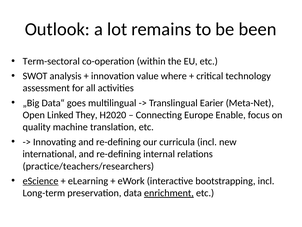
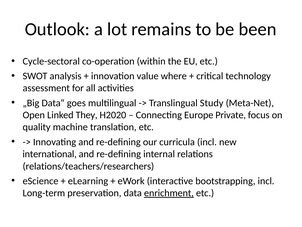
Term-sectoral: Term-sectoral -> Cycle-sectoral
Earier: Earier -> Study
Enable: Enable -> Private
practice/teachers/researchers: practice/teachers/researchers -> relations/teachers/researchers
eScience underline: present -> none
